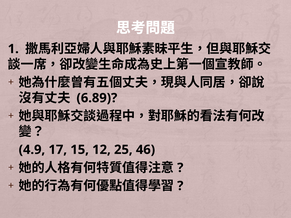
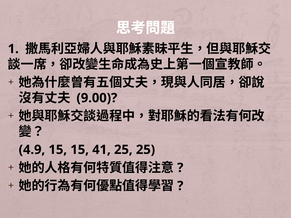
6.89: 6.89 -> 9.00
4.9 17: 17 -> 15
12: 12 -> 41
25 46: 46 -> 25
